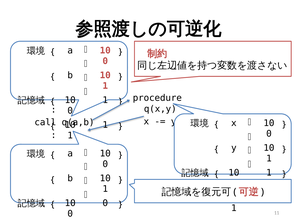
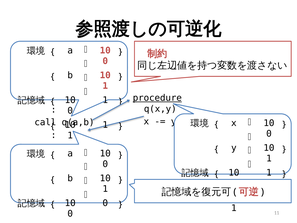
procedure underline: none -> present
